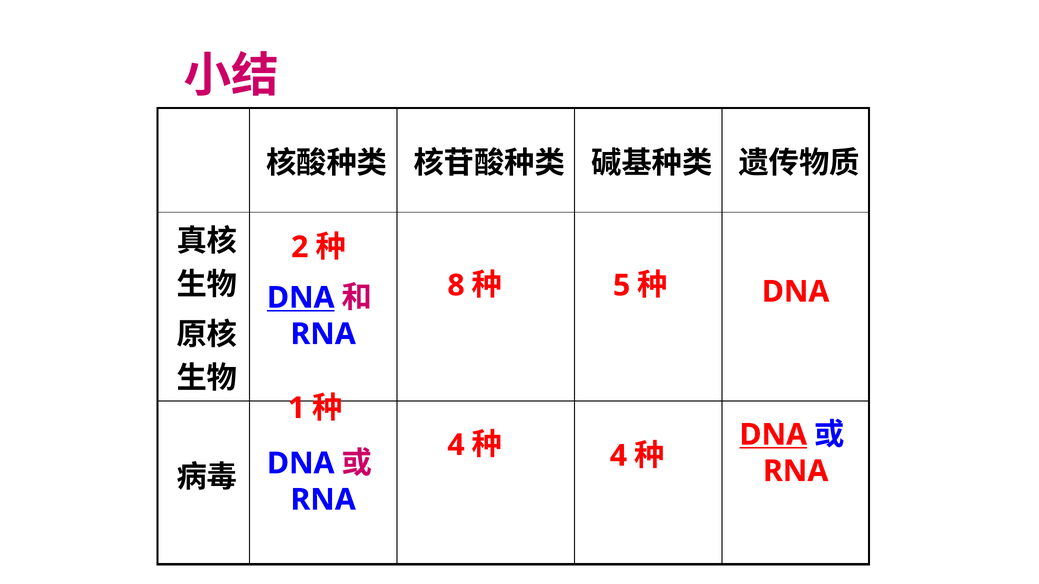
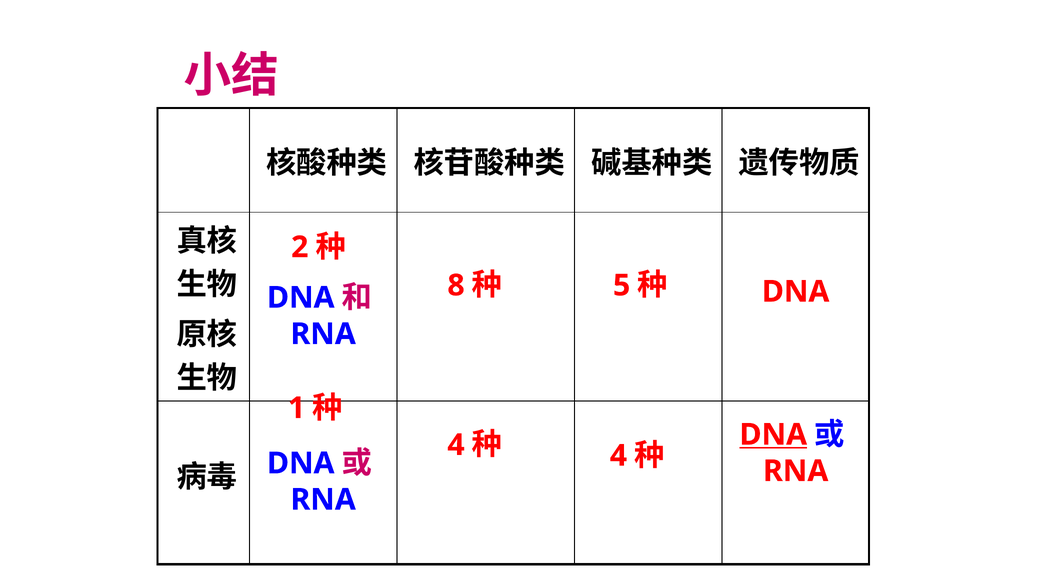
DNA at (301, 298) underline: present -> none
